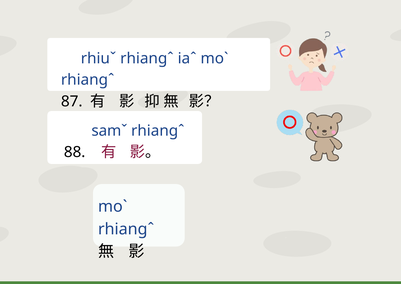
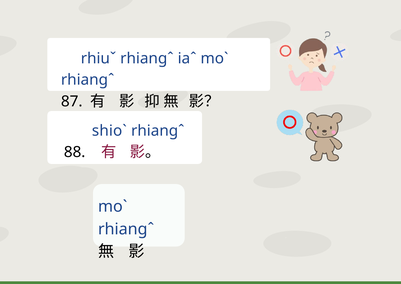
samˇ: samˇ -> shioˋ
